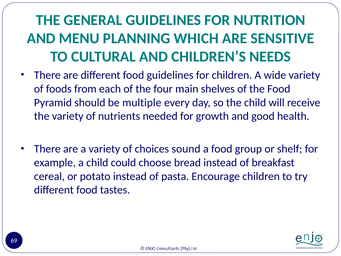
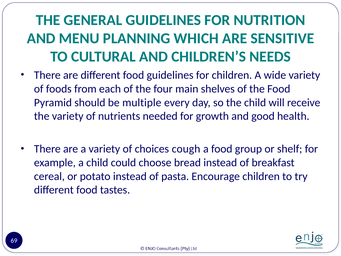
sound: sound -> cough
